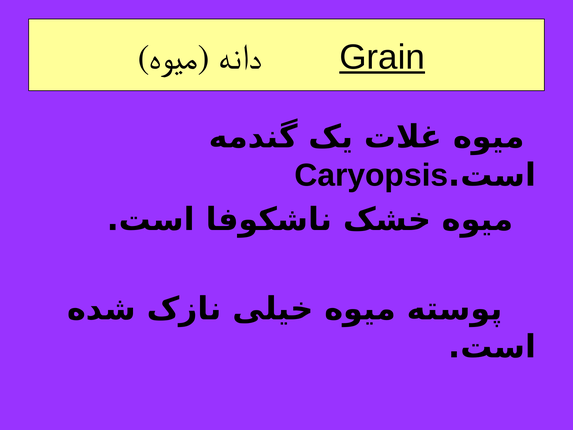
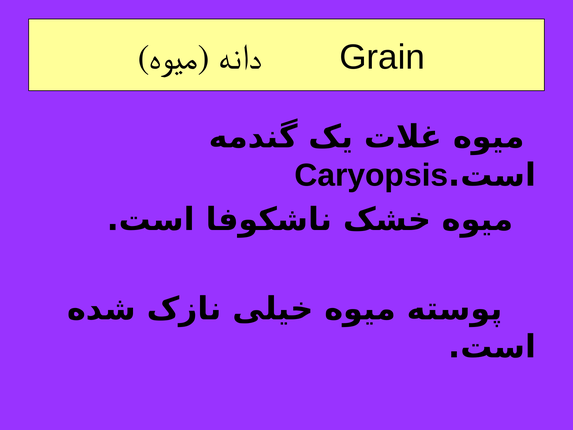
Grain underline: present -> none
